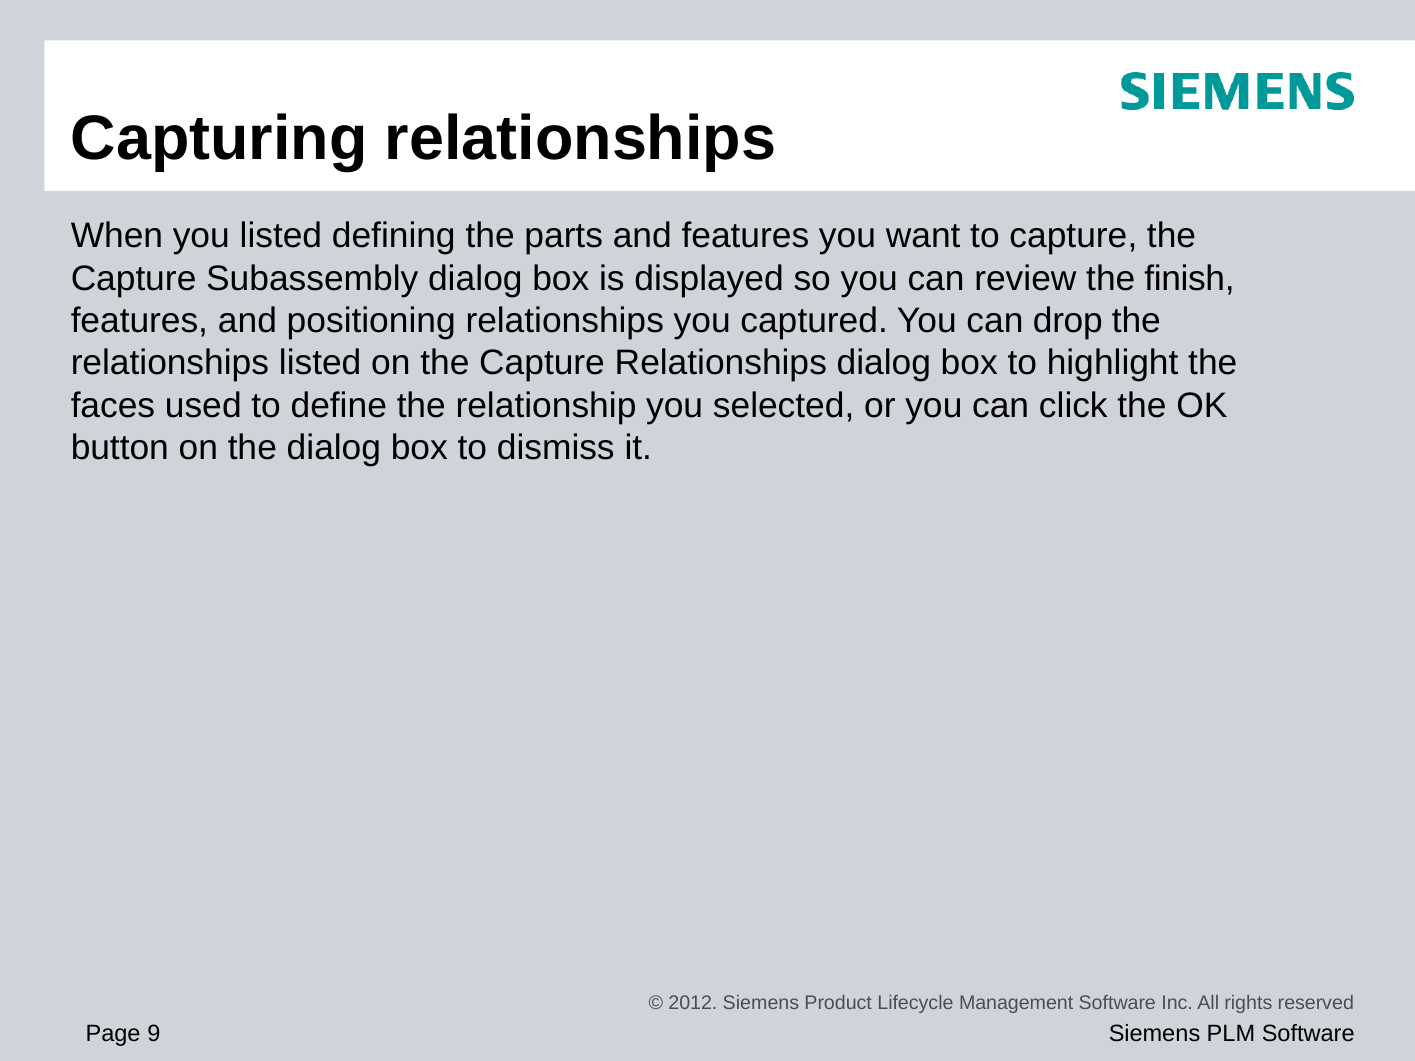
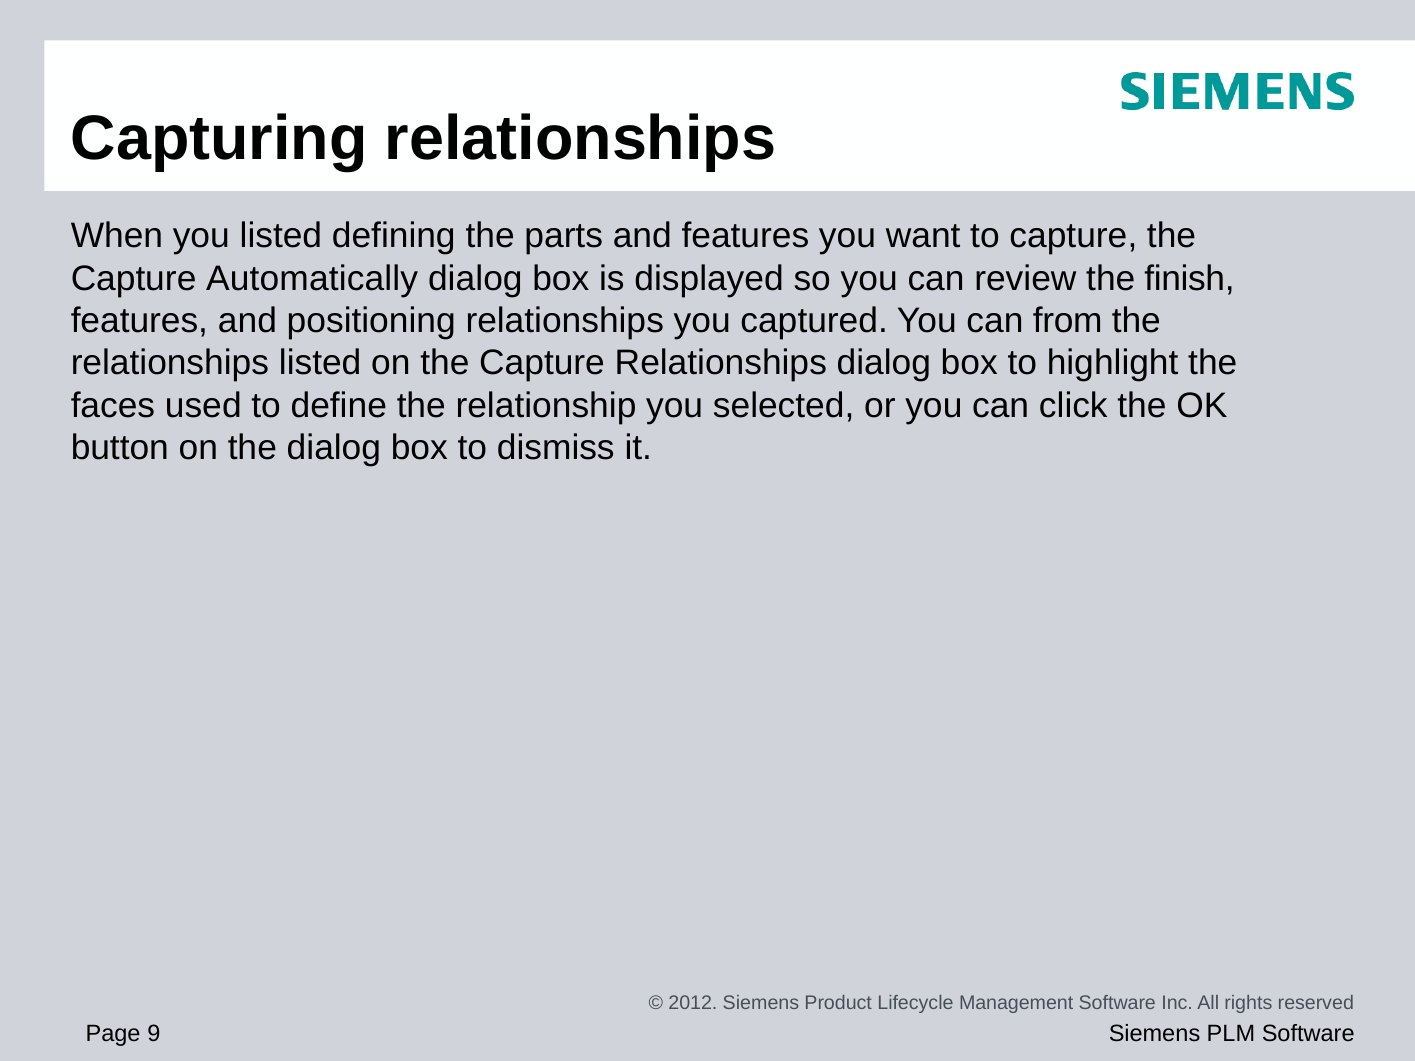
Subassembly: Subassembly -> Automatically
drop: drop -> from
